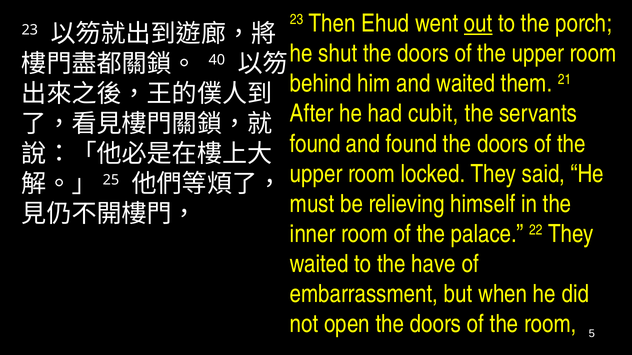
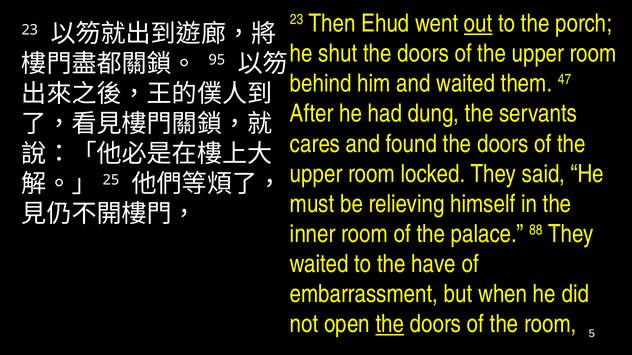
40: 40 -> 95
21: 21 -> 47
cubit: cubit -> dung
found at (315, 144): found -> cares
22: 22 -> 88
the at (390, 324) underline: none -> present
